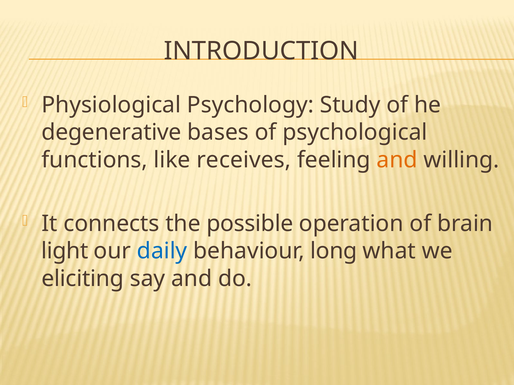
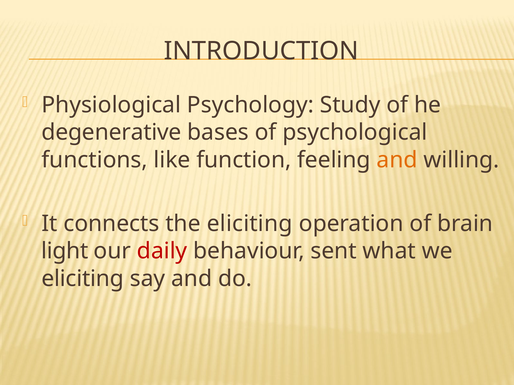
receives: receives -> function
the possible: possible -> eliciting
daily colour: blue -> red
long: long -> sent
